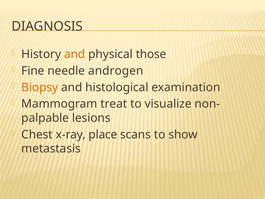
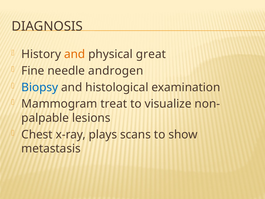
those: those -> great
Biopsy colour: orange -> blue
place: place -> plays
